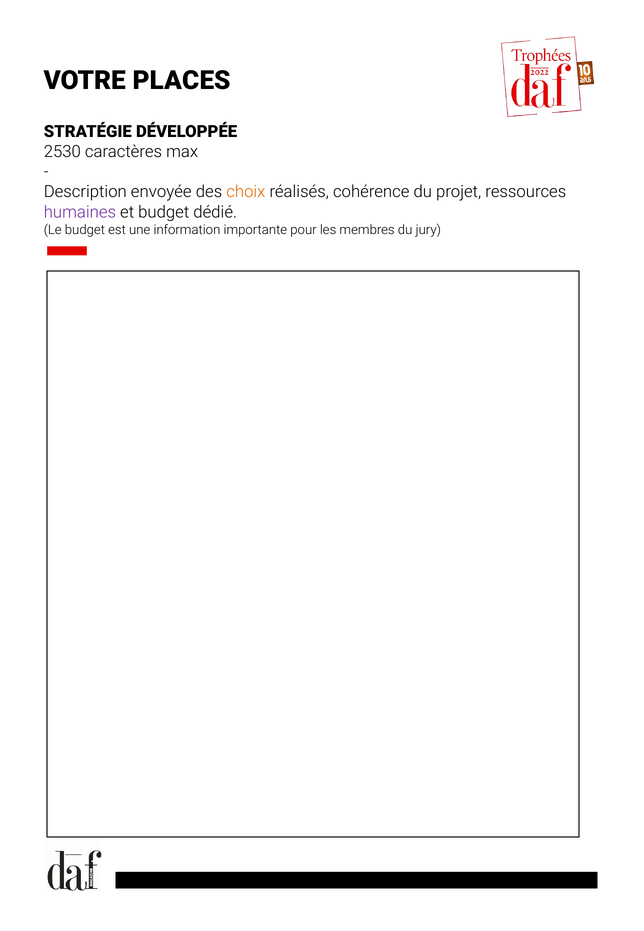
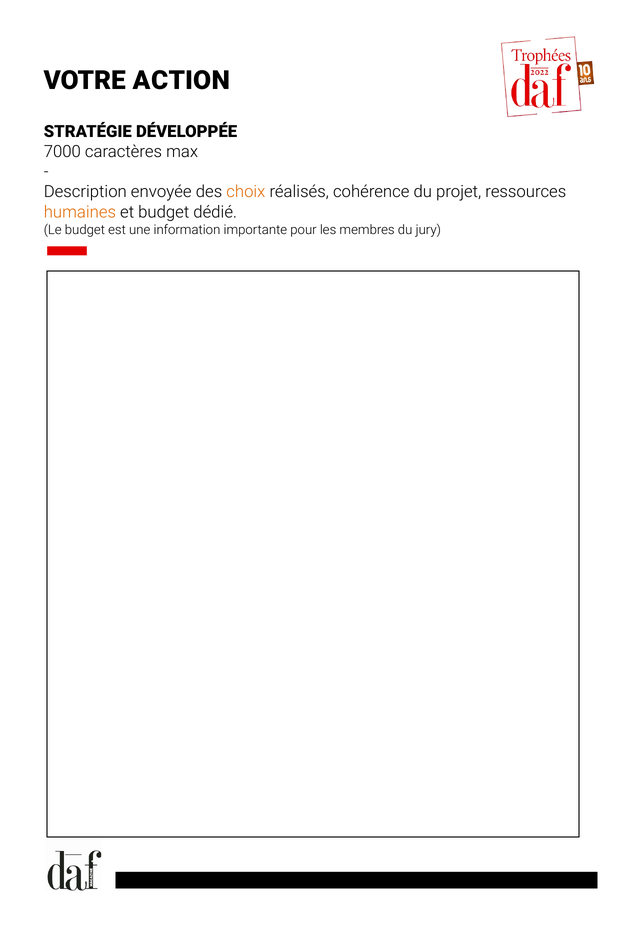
PLACES: PLACES -> ACTION
2530: 2530 -> 7000
humaines colour: purple -> orange
